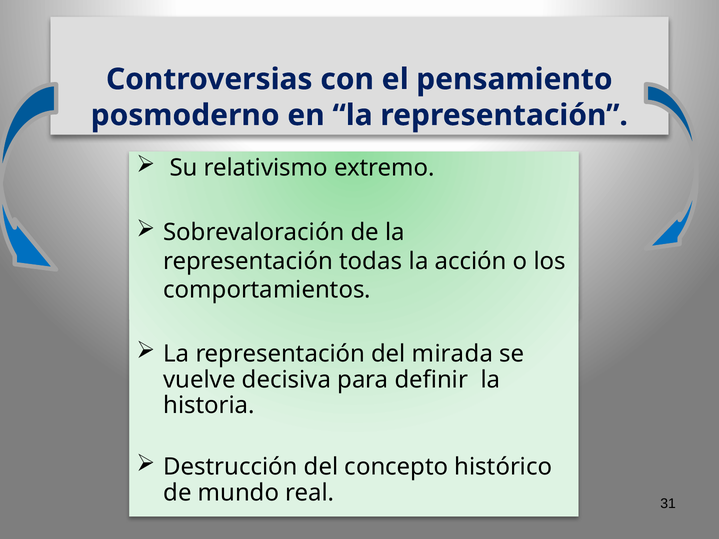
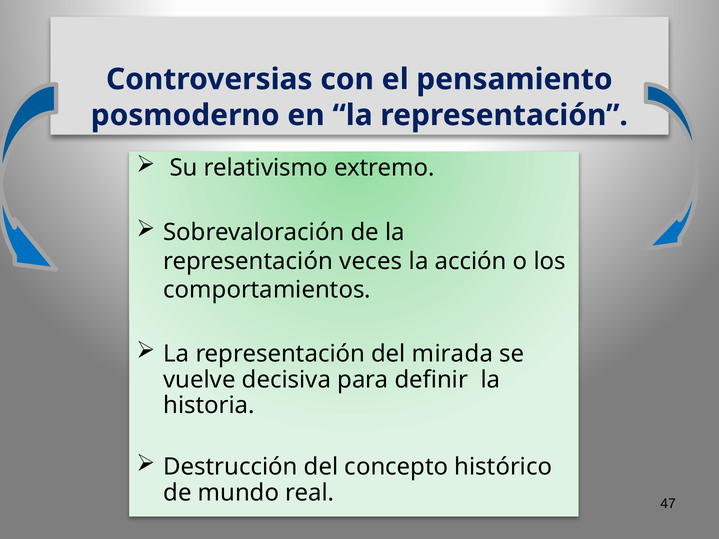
todas: todas -> veces
31: 31 -> 47
